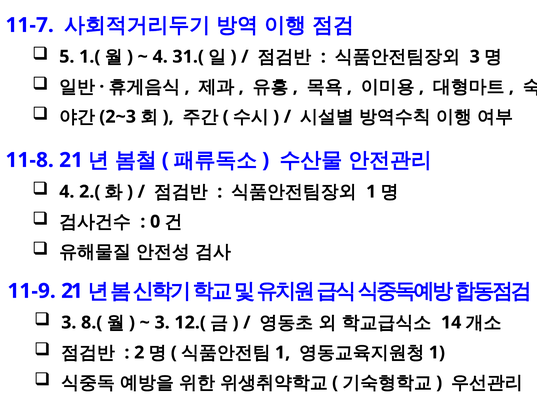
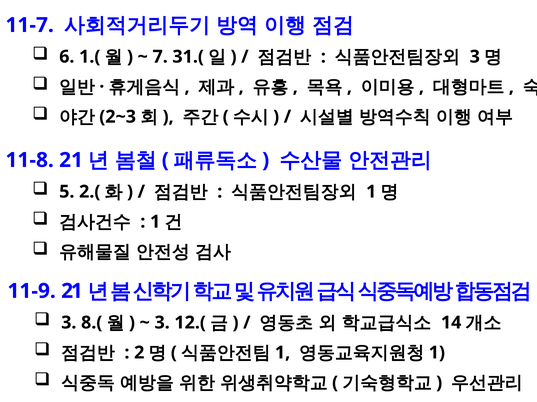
5: 5 -> 6
4 at (160, 57): 4 -> 7
4 at (67, 192): 4 -> 5
0 at (155, 222): 0 -> 1
